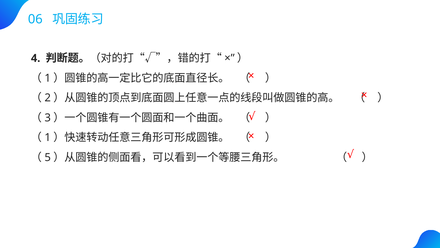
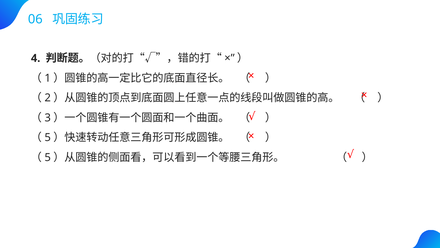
1 at (48, 137): 1 -> 5
